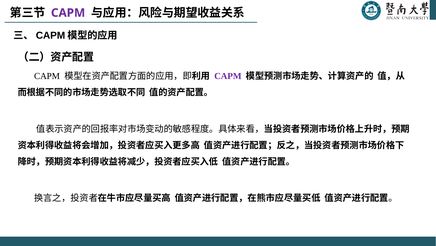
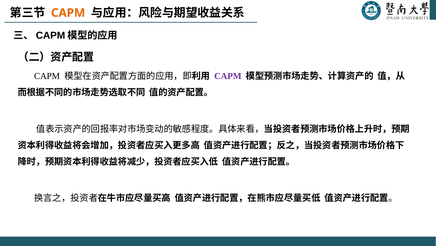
CAPM at (68, 13) colour: purple -> orange
